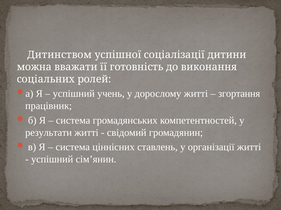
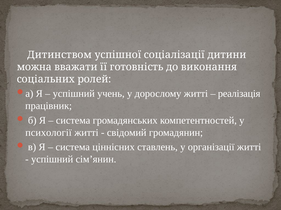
згортання: згортання -> реалізація
результати: результати -> психології
